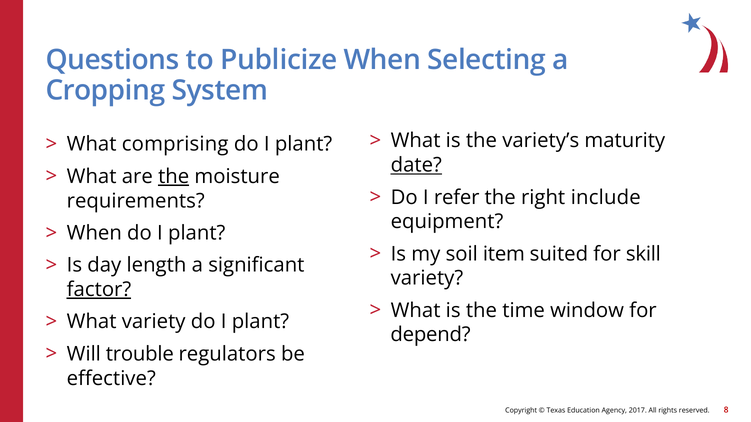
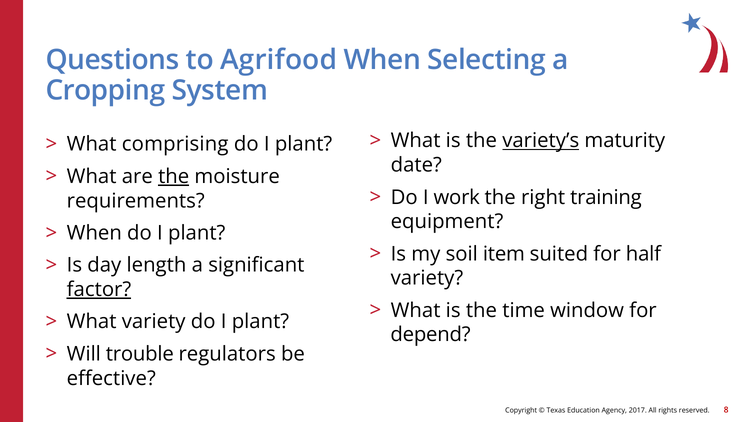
Publicize: Publicize -> Agrifood
variety’s underline: none -> present
date underline: present -> none
refer: refer -> work
include: include -> training
skill: skill -> half
